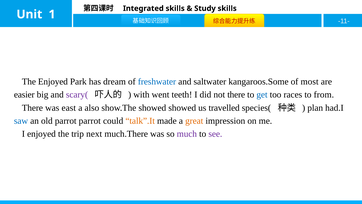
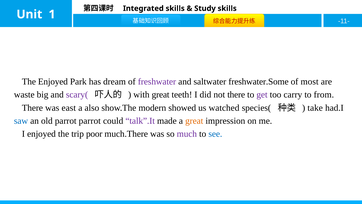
freshwater colour: blue -> purple
kangaroos.Some: kangaroos.Some -> freshwater.Some
easier: easier -> waste
with went: went -> great
get colour: blue -> purple
races: races -> carry
show.The showed: showed -> modern
travelled: travelled -> watched
plan: plan -> take
talk”.It colour: orange -> purple
next: next -> poor
see colour: purple -> blue
